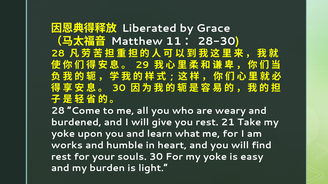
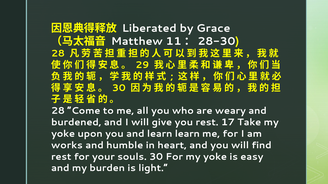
21: 21 -> 17
learn what: what -> learn
